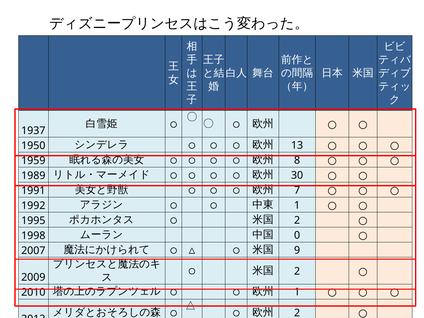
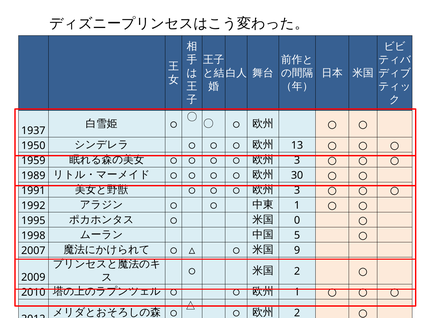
8 at (297, 160): 8 -> 3
7 at (297, 190): 7 -> 3
2 at (297, 220): 2 -> 0
0: 0 -> 5
